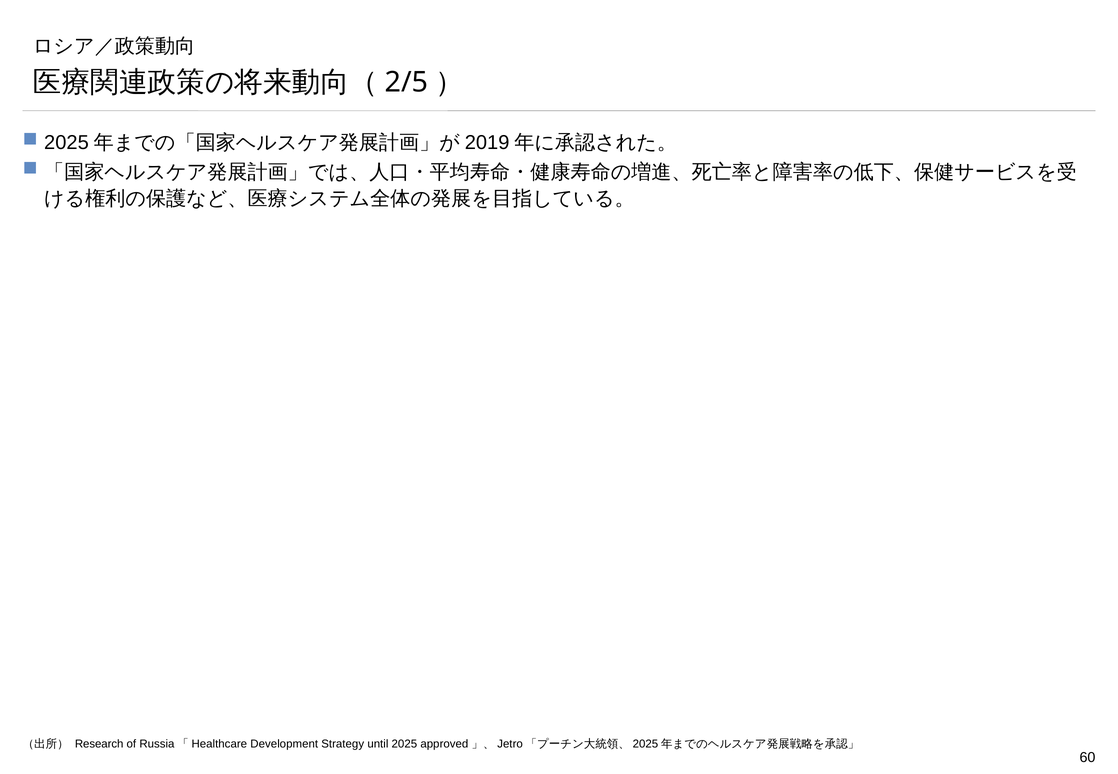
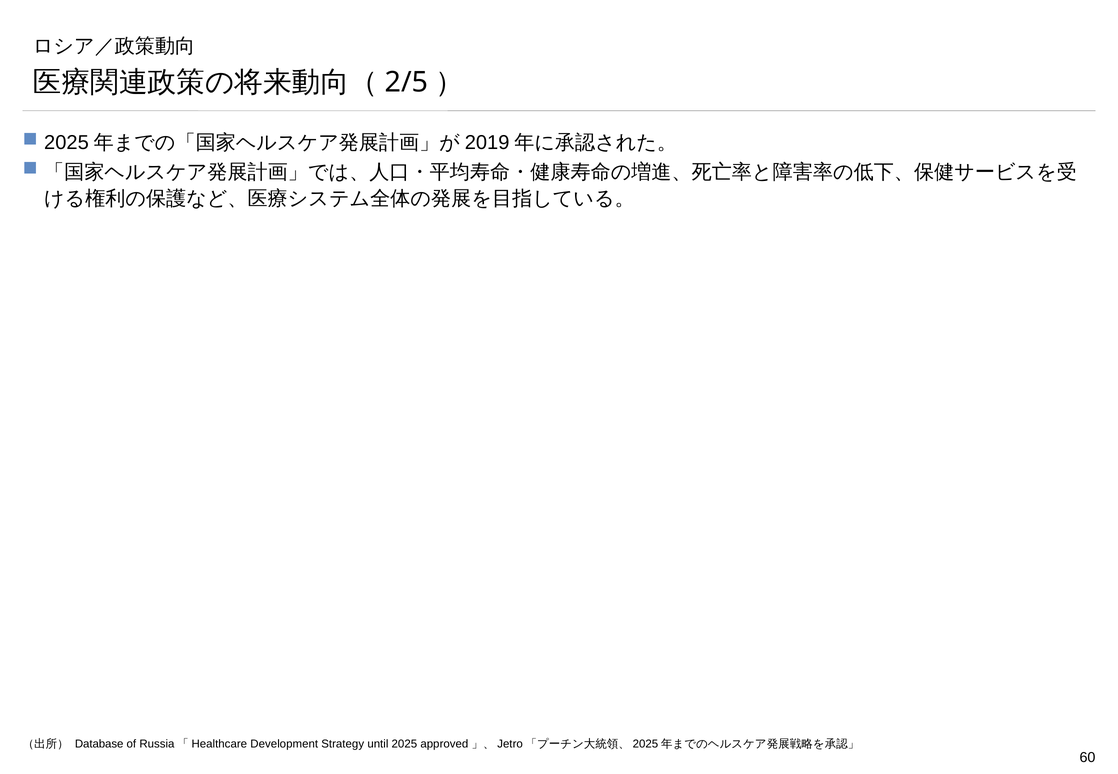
Research: Research -> Database
